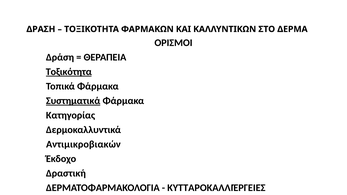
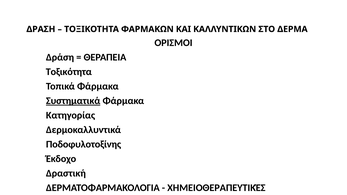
Τοξικότητα underline: present -> none
Αντιμικροβιακών: Αντιμικροβιακών -> Ποδοφυλοτοξίνης
ΚΥΤΤΑΡΟΚΑΛΛΙΈΡΓΕΙΕΣ: ΚΥΤΤΑΡΟΚΑΛΛΙΈΡΓΕΙΕΣ -> ΧΗΜΕΙΟΘΕΡΑΠΕΥΤΙΚΈΣ
